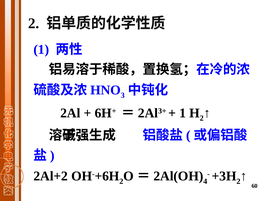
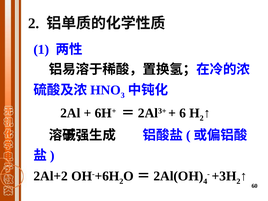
1 at (183, 113): 1 -> 6
